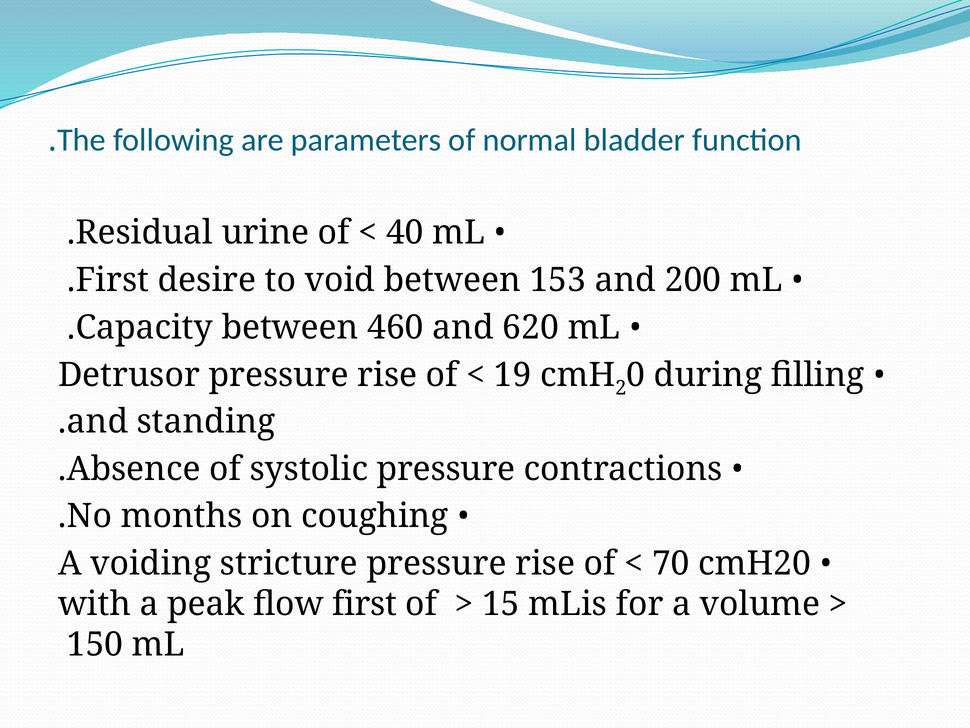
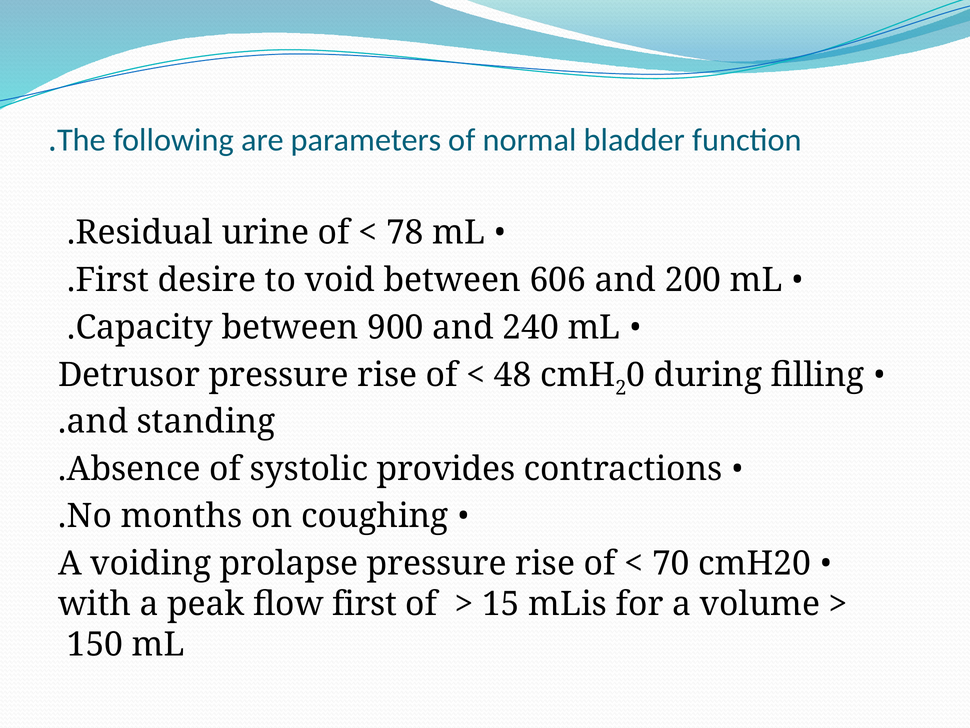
40: 40 -> 78
153: 153 -> 606
460: 460 -> 900
620: 620 -> 240
19: 19 -> 48
systolic pressure: pressure -> provides
stricture: stricture -> prolapse
